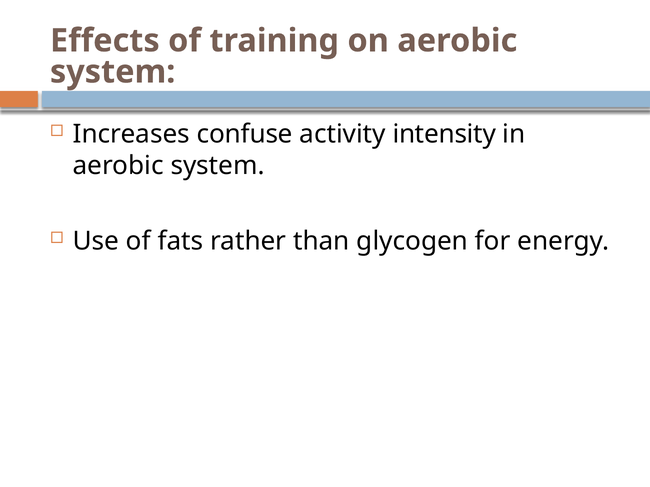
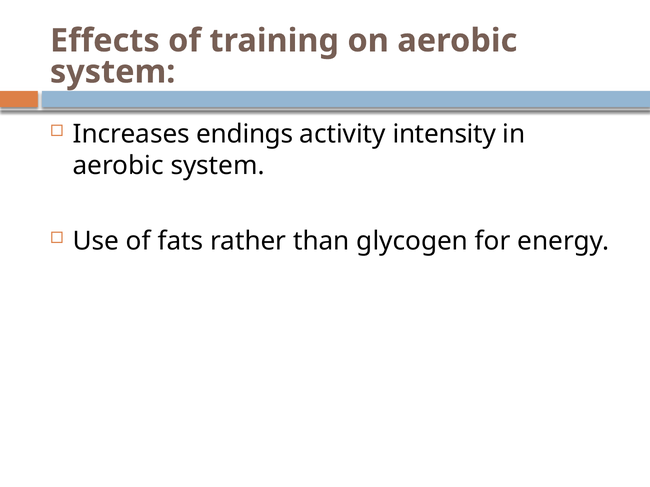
confuse: confuse -> endings
